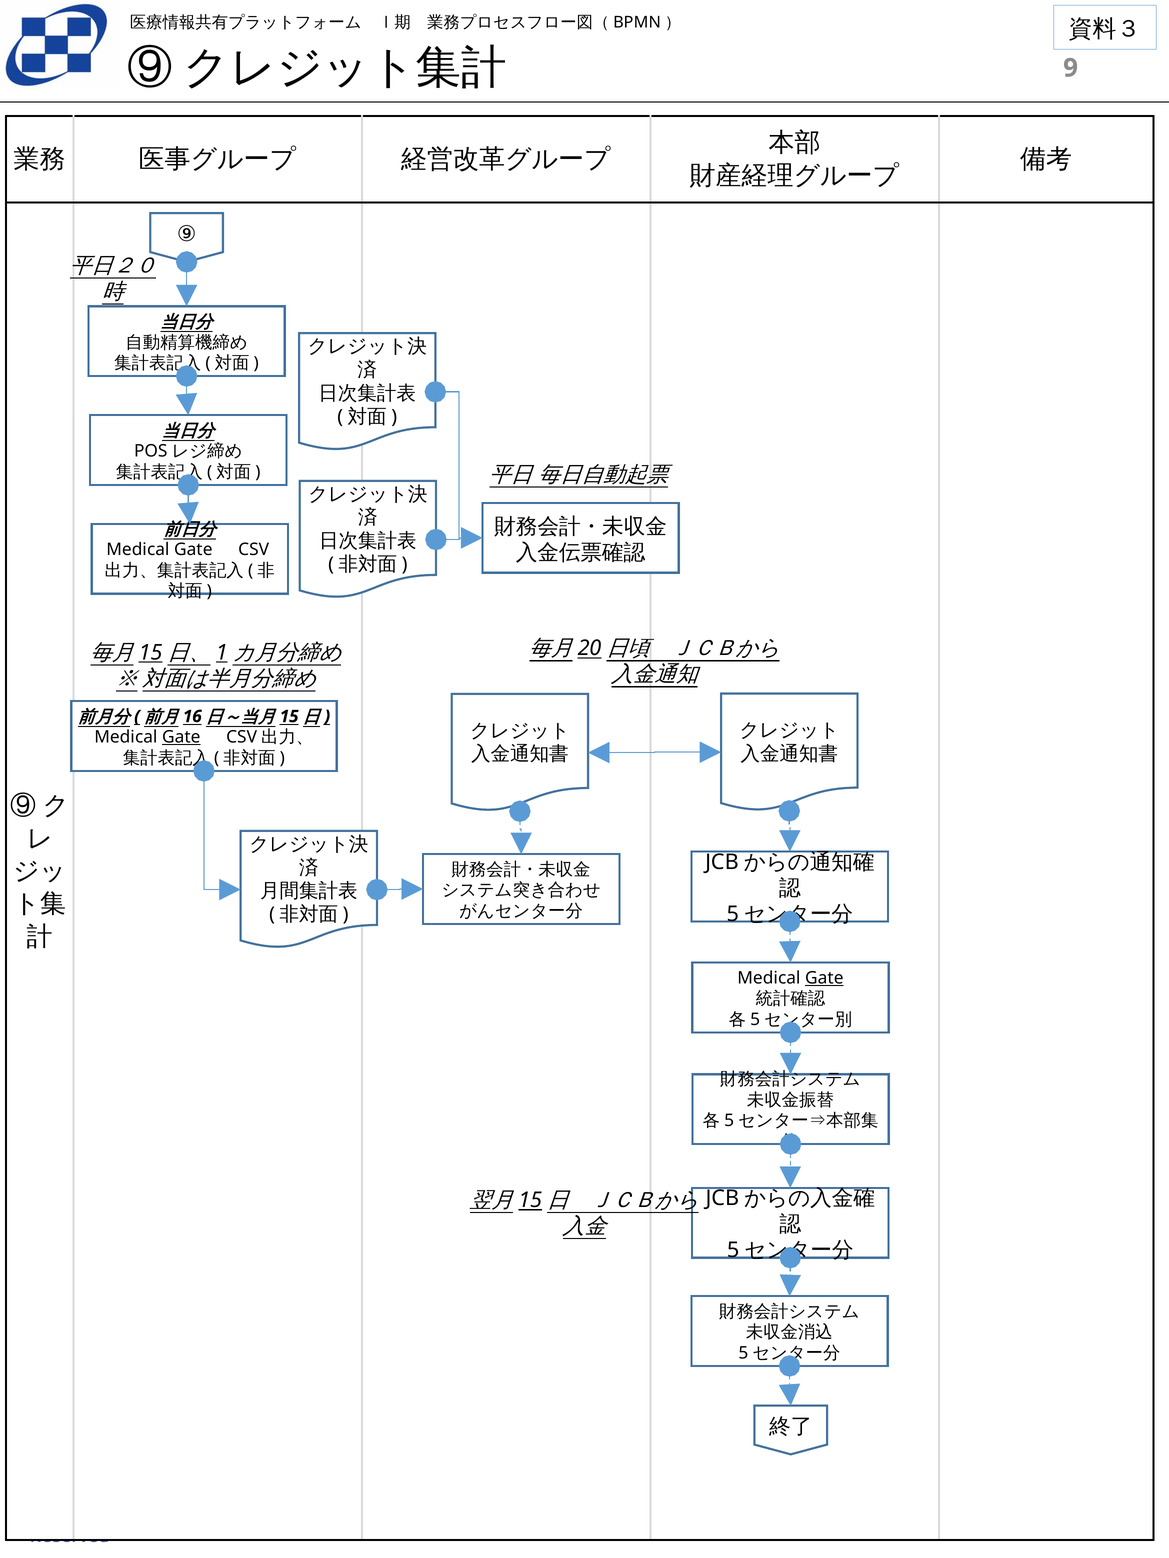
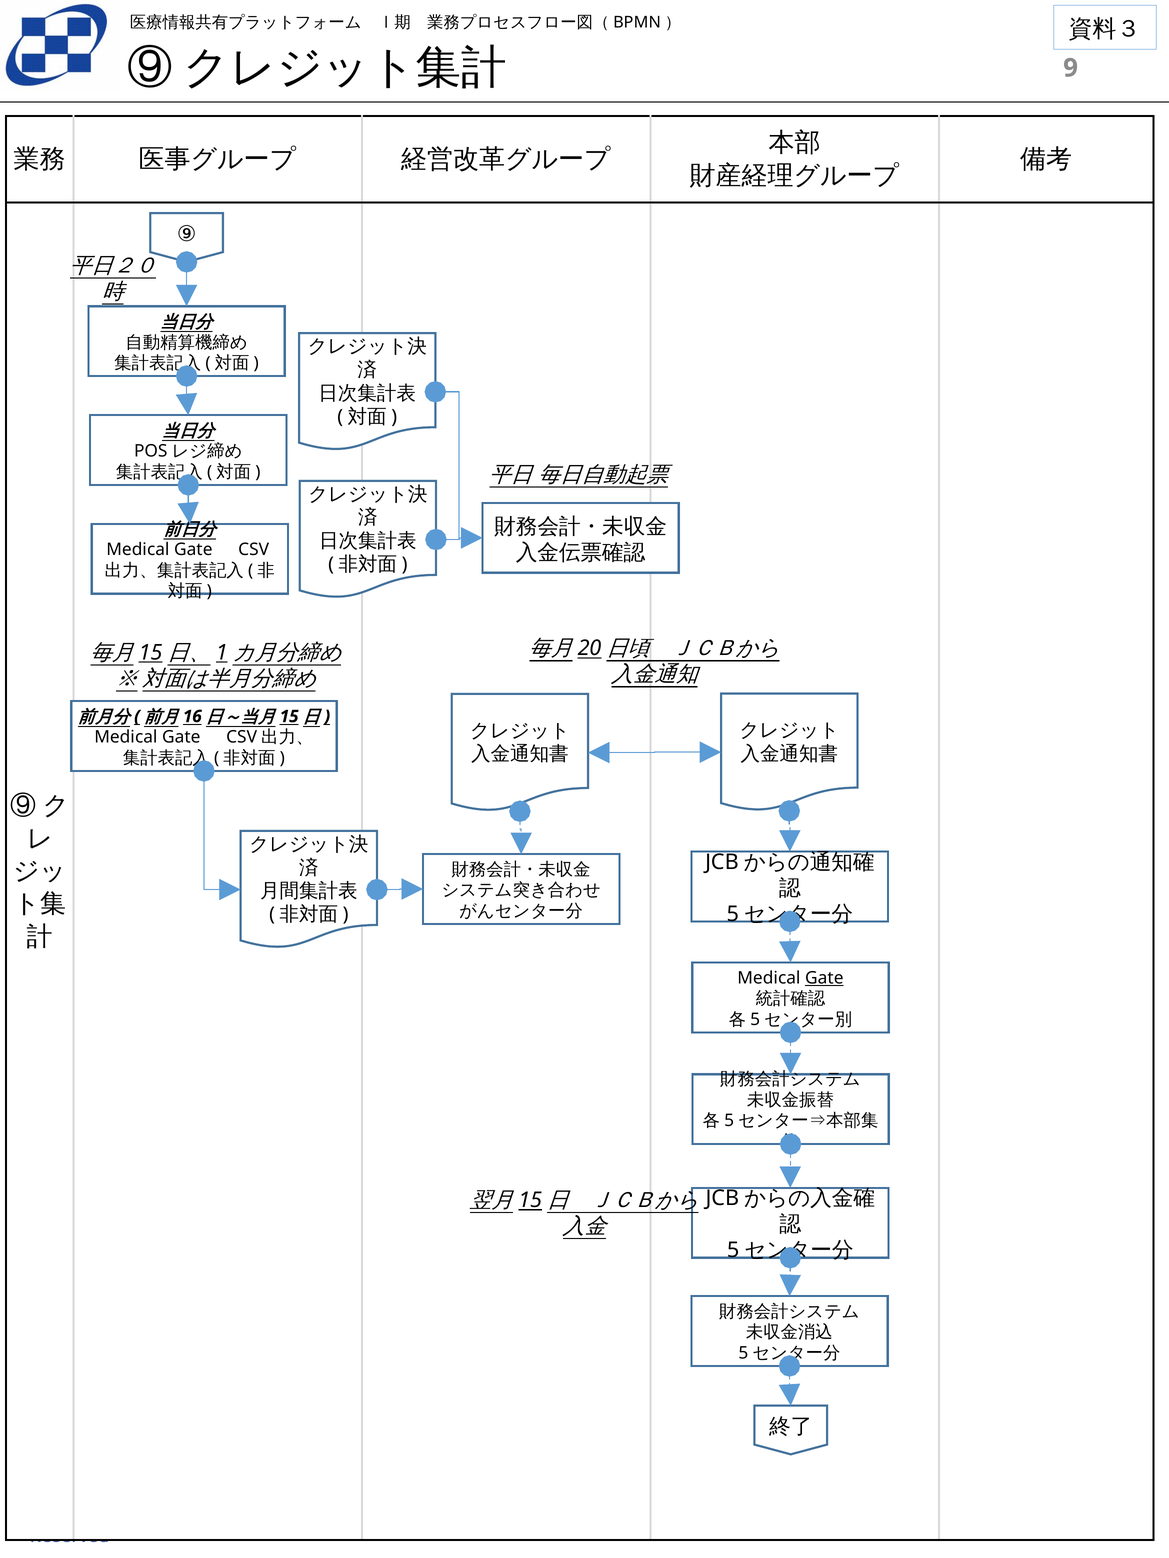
Gate at (181, 738) underline: present -> none
